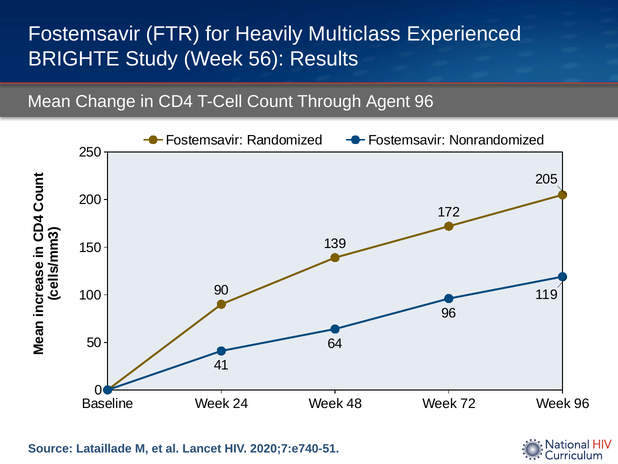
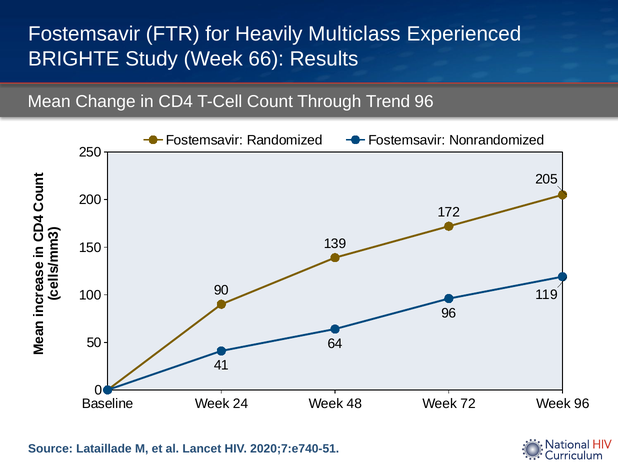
56: 56 -> 66
Agent: Agent -> Trend
